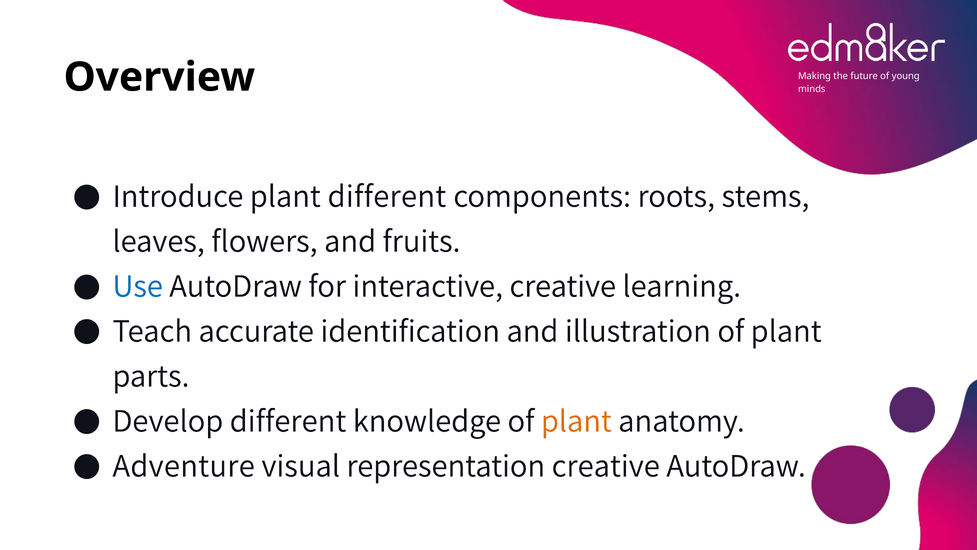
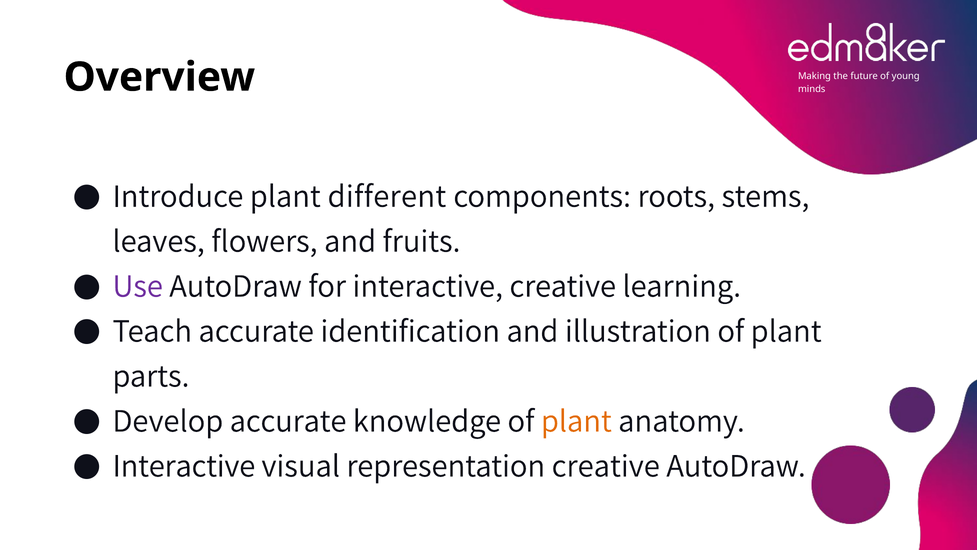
Use colour: blue -> purple
Develop different: different -> accurate
Adventure at (184, 465): Adventure -> Interactive
